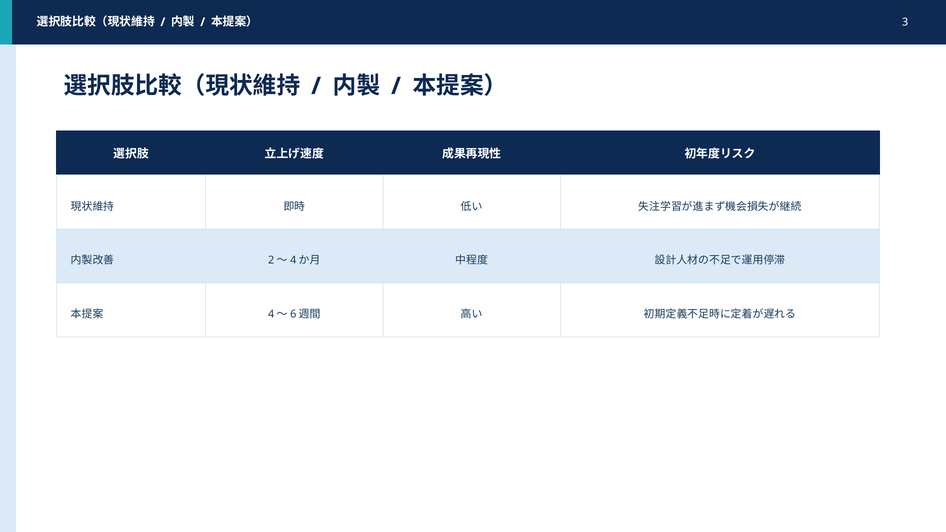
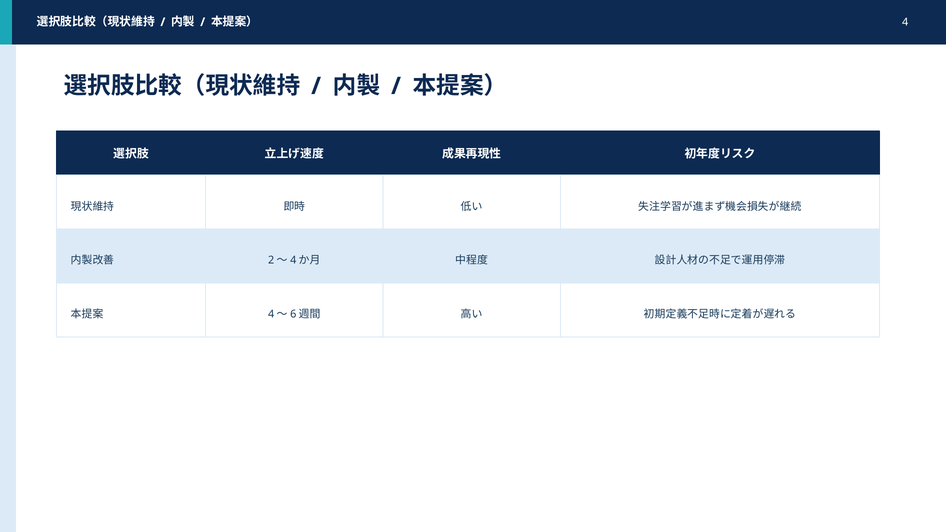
3: 3 -> 4
